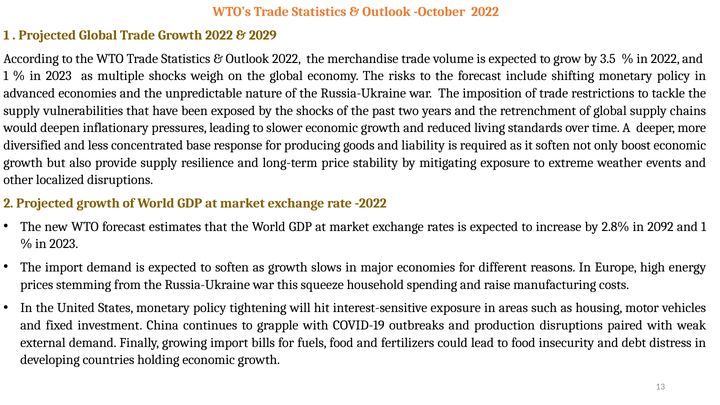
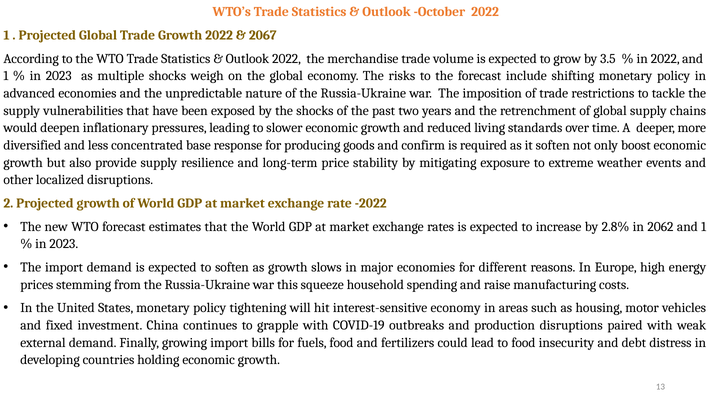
2029: 2029 -> 2067
liability: liability -> confirm
2092: 2092 -> 2062
interest-sensitive exposure: exposure -> economy
